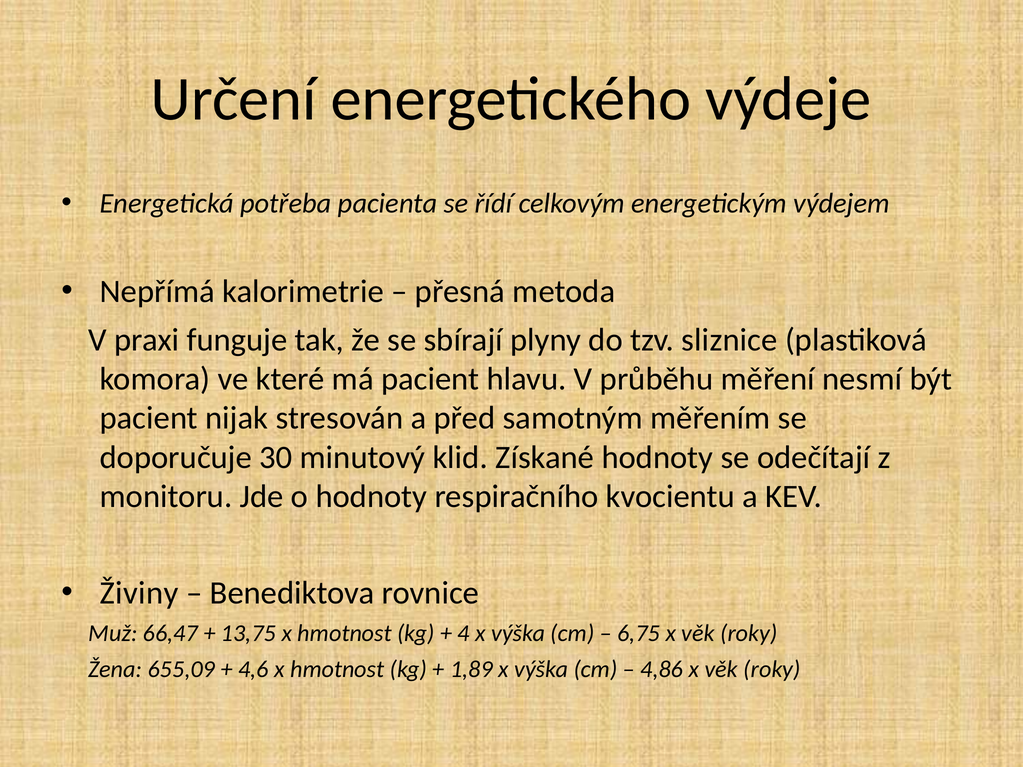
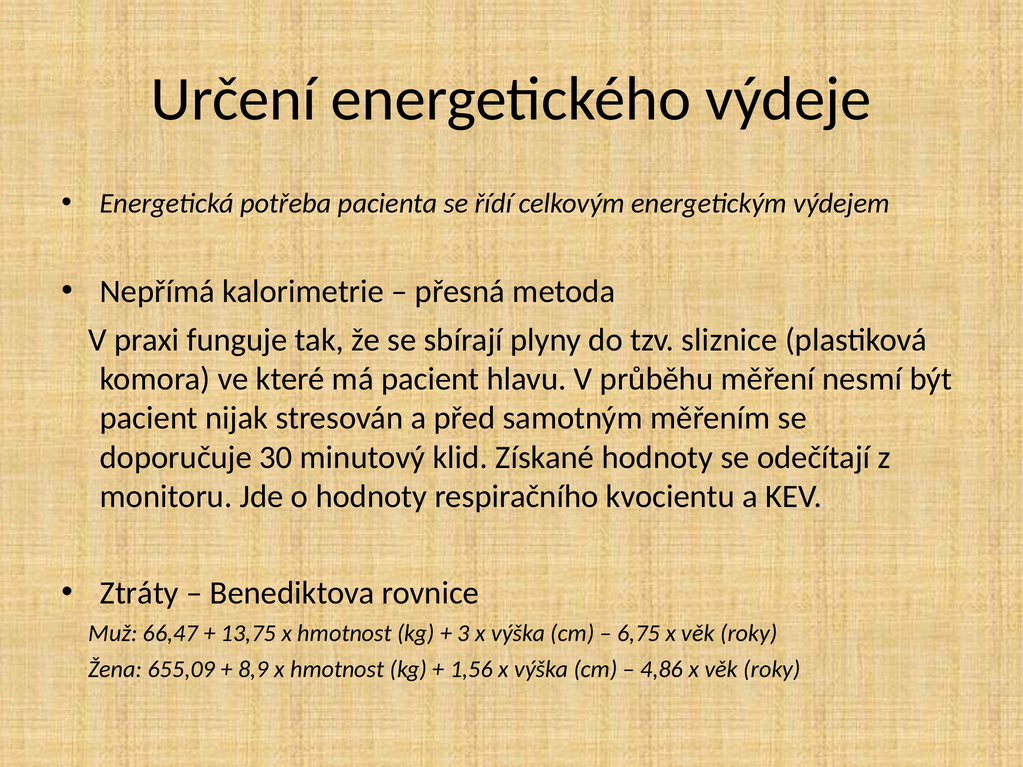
Živiny: Živiny -> Ztráty
4: 4 -> 3
4,6: 4,6 -> 8,9
1,89: 1,89 -> 1,56
